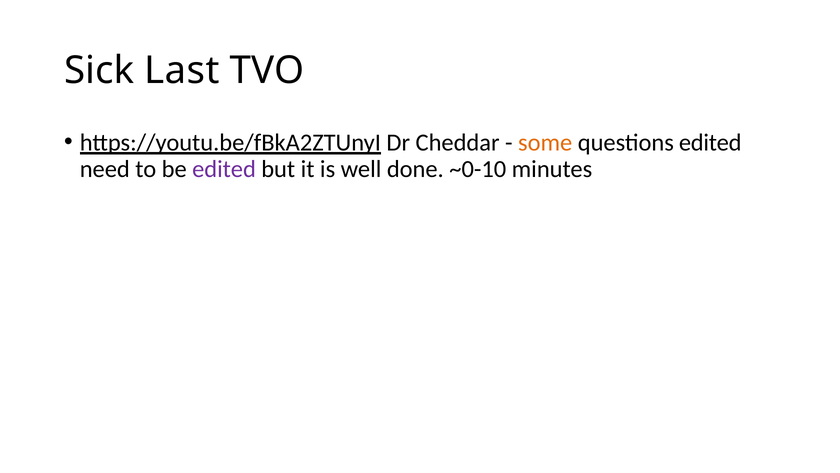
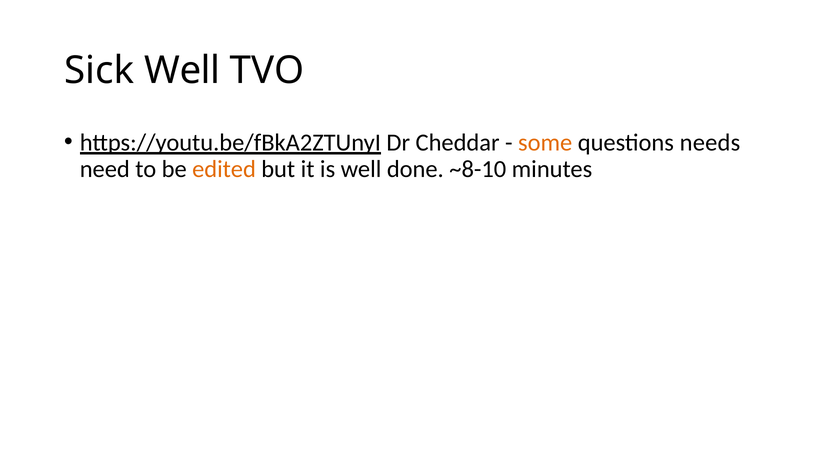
Sick Last: Last -> Well
questions edited: edited -> needs
edited at (224, 169) colour: purple -> orange
~0-10: ~0-10 -> ~8-10
